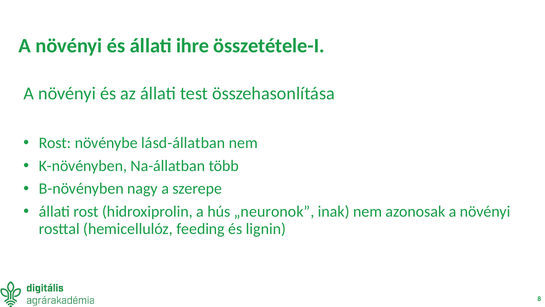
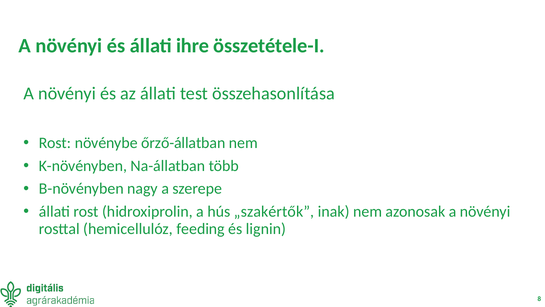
lásd-állatban: lásd-állatban -> őrző-állatban
„neuronok: „neuronok -> „szakértők
